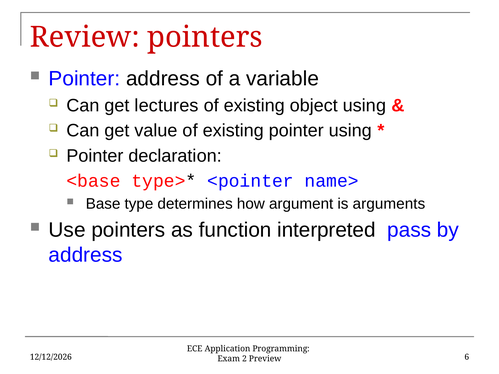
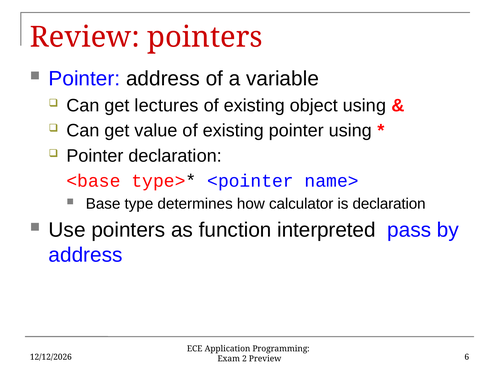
argument: argument -> calculator
is arguments: arguments -> declaration
